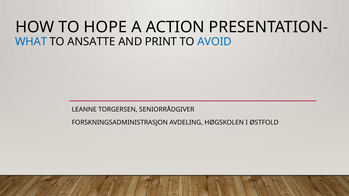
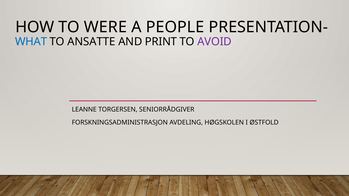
HOPE: HOPE -> WERE
ACTION: ACTION -> PEOPLE
AVOID colour: blue -> purple
